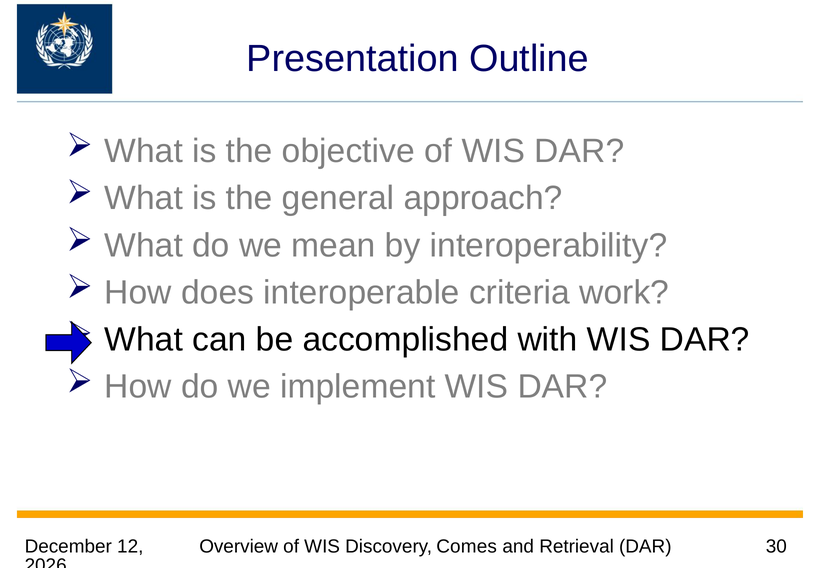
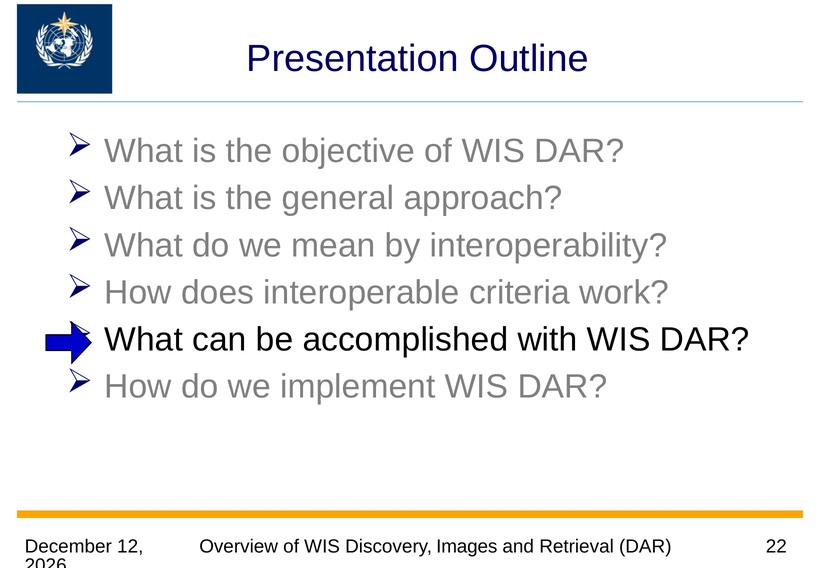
Comes: Comes -> Images
30: 30 -> 22
